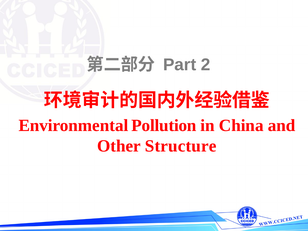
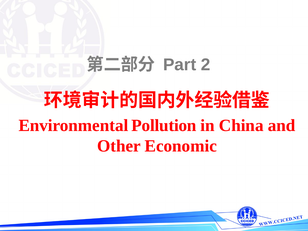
Structure: Structure -> Economic
